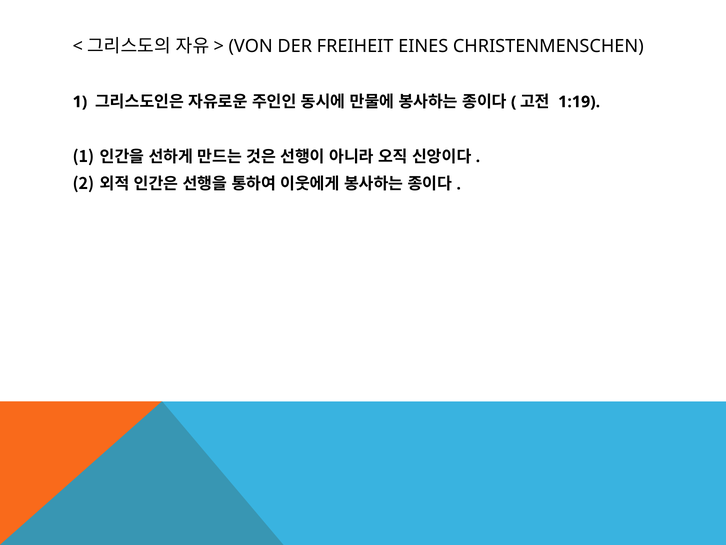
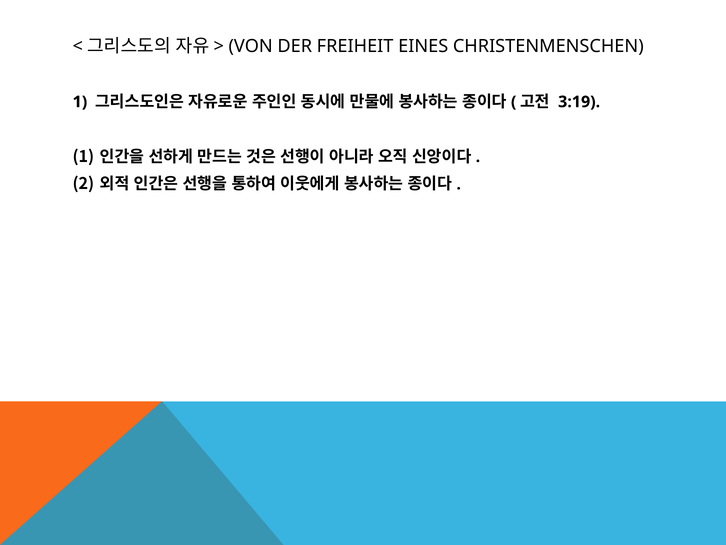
1:19: 1:19 -> 3:19
